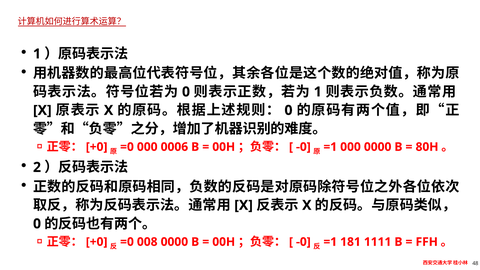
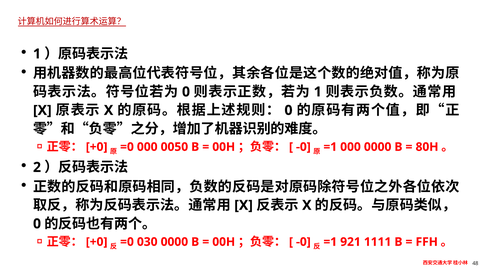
0006: 0006 -> 0050
008: 008 -> 030
181: 181 -> 921
